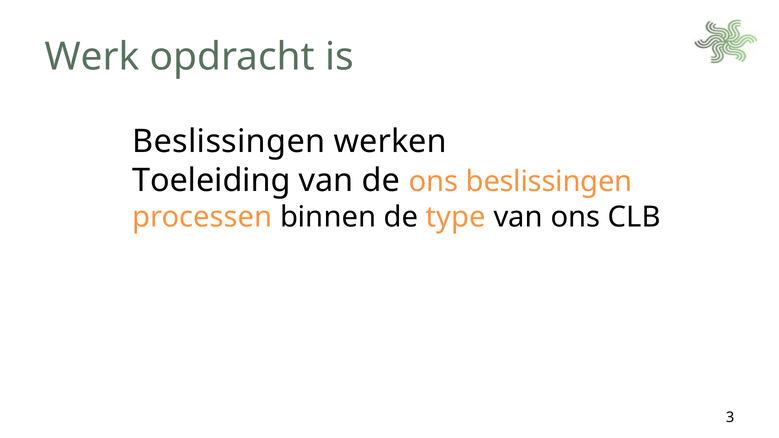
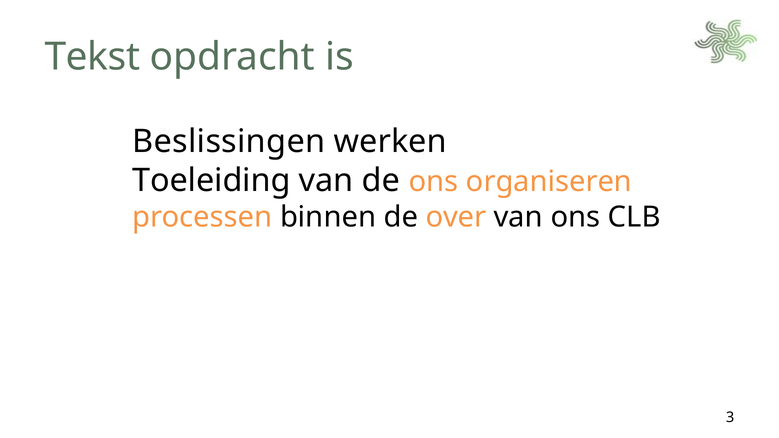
Werk: Werk -> Tekst
ons beslissingen: beslissingen -> organiseren
type: type -> over
